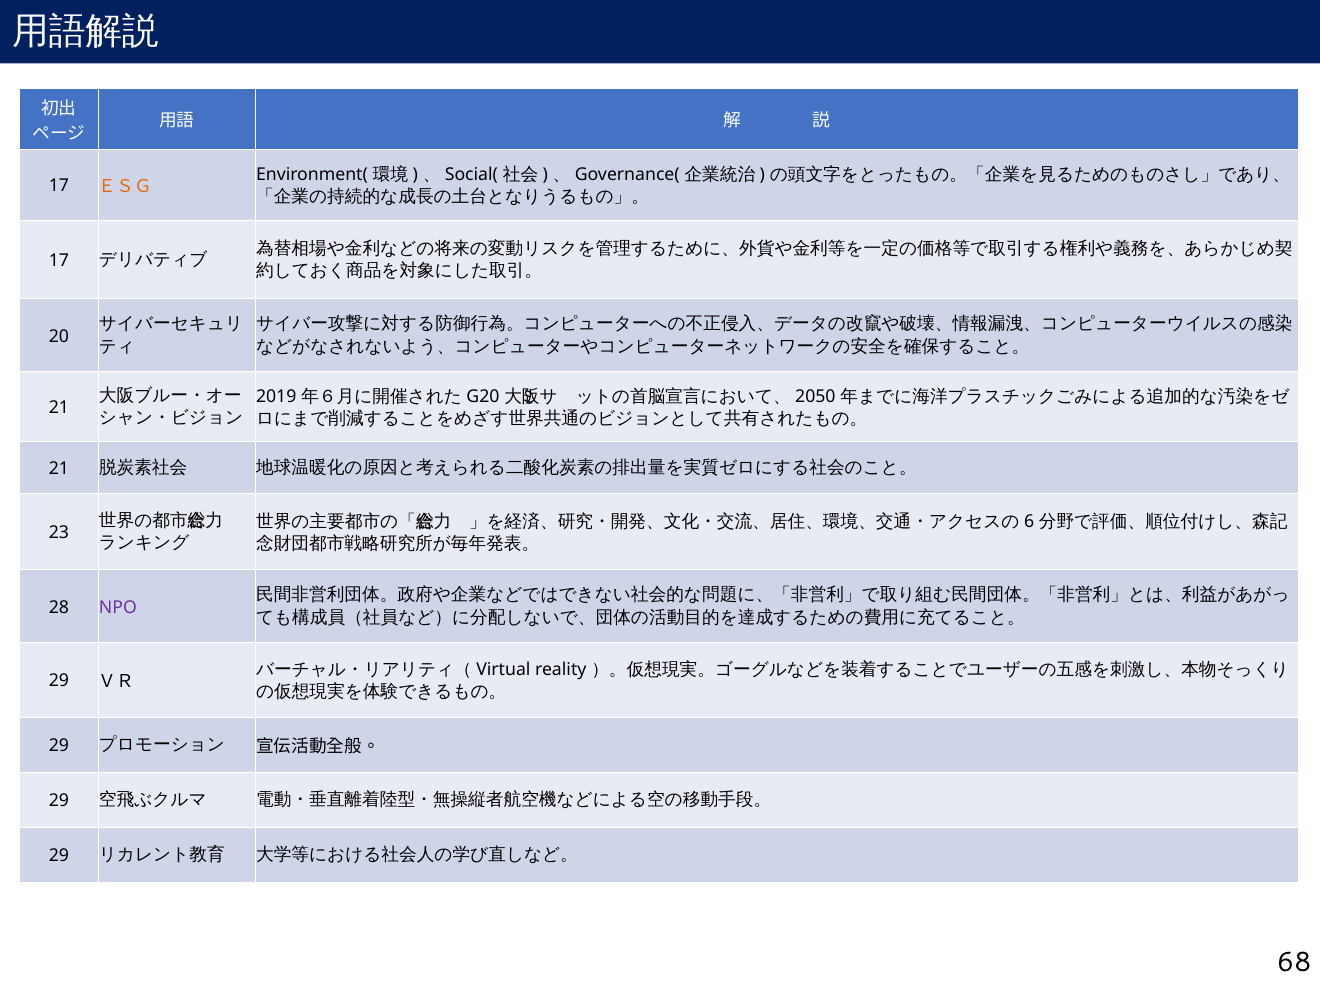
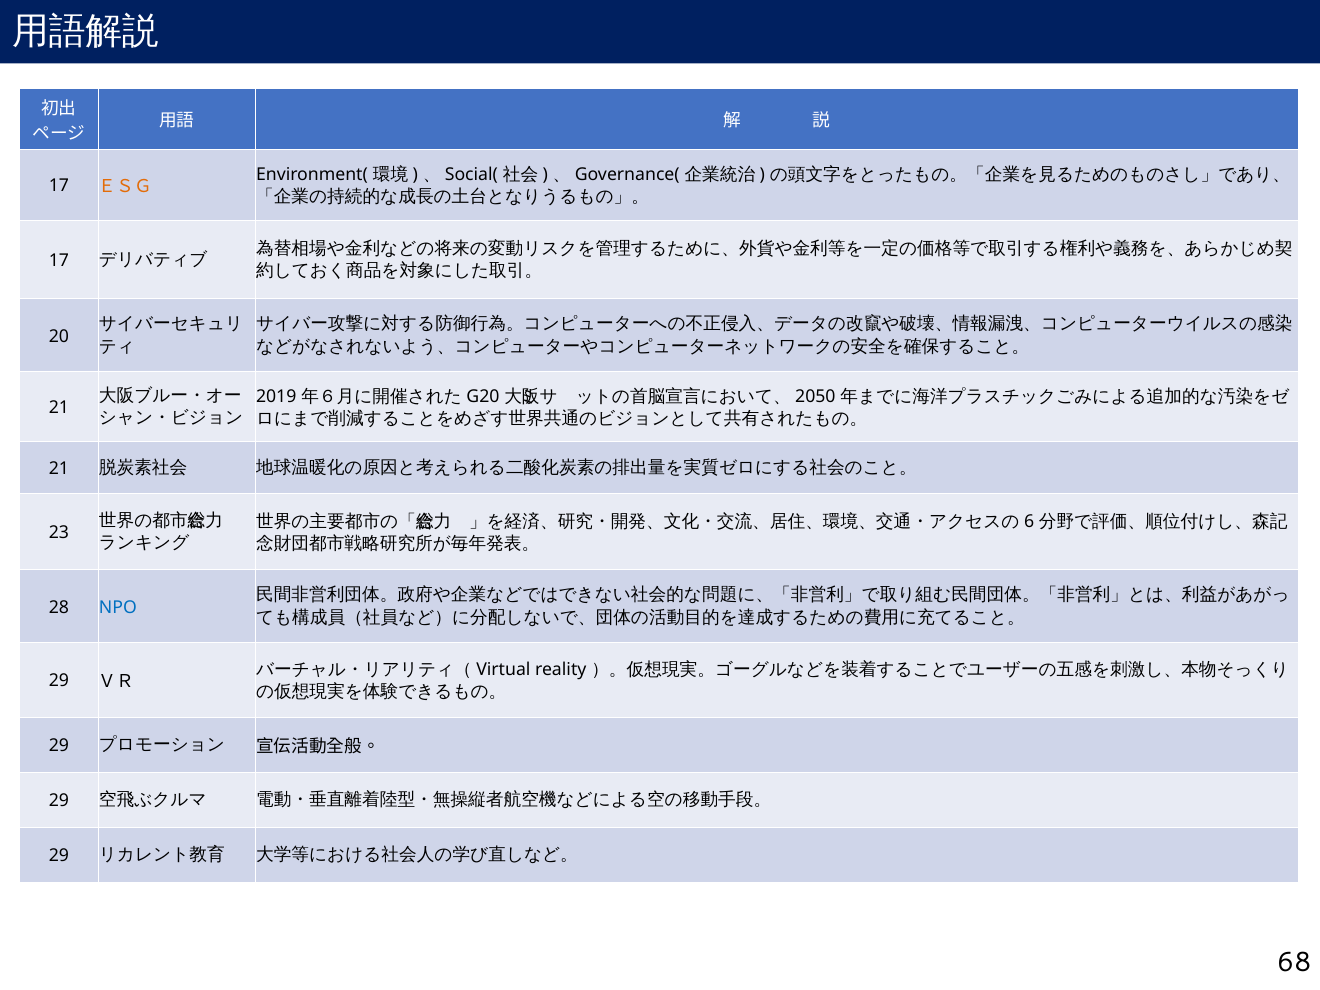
NPO colour: purple -> blue
